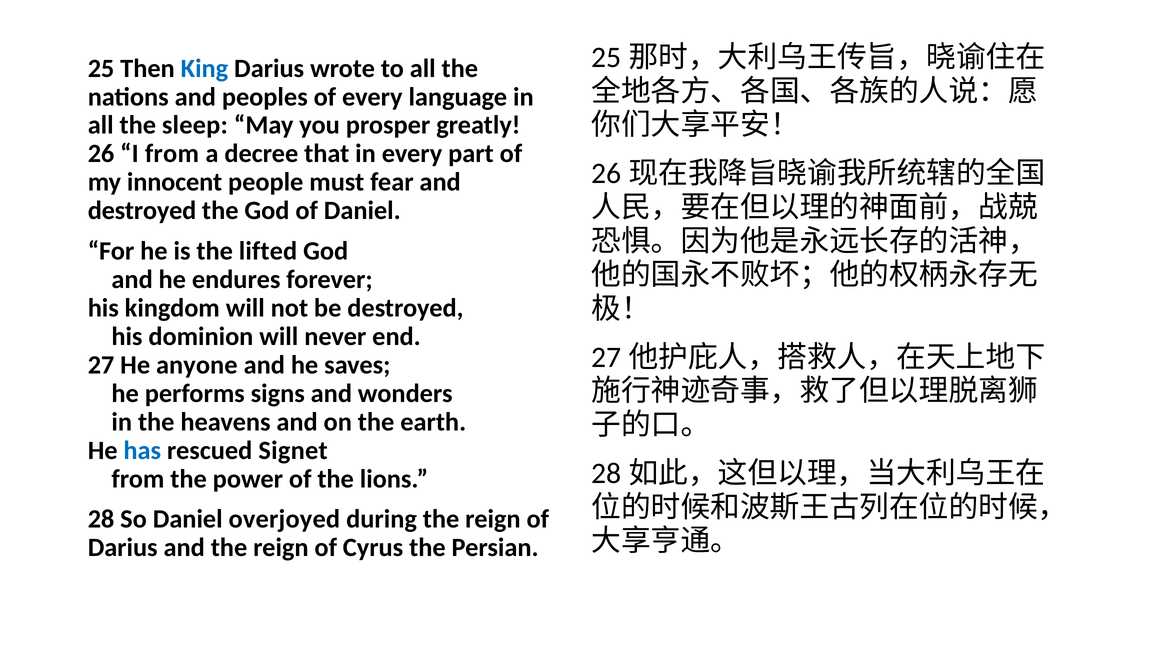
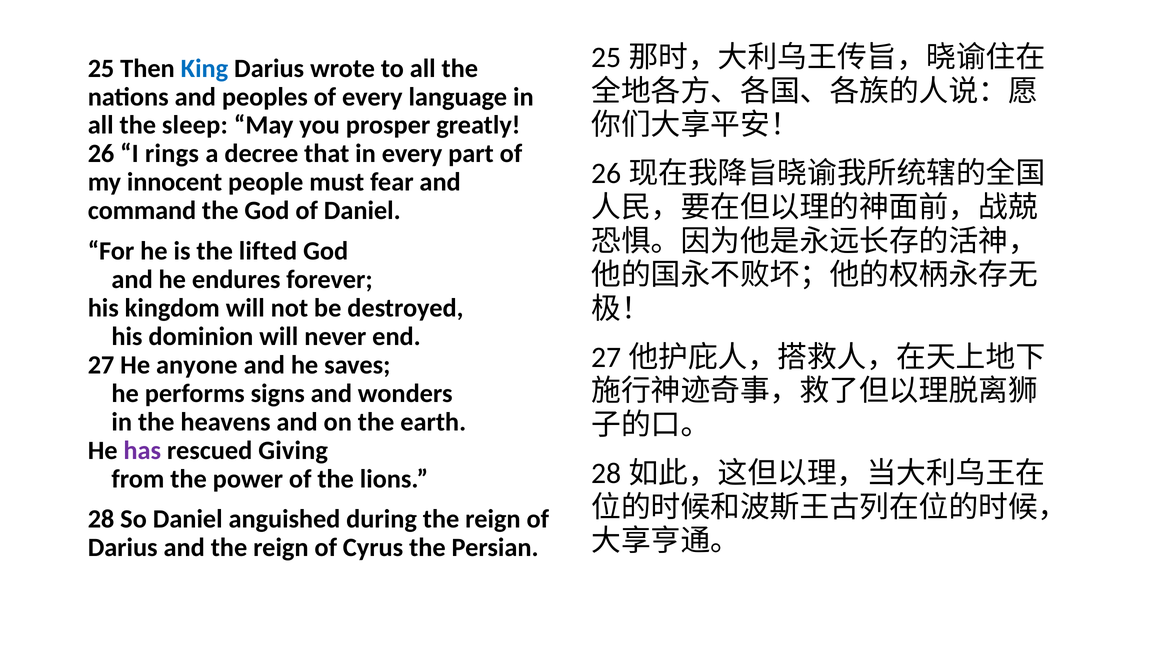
I from: from -> rings
destroyed at (142, 211): destroyed -> command
has colour: blue -> purple
Signet: Signet -> Giving
overjoyed: overjoyed -> anguished
